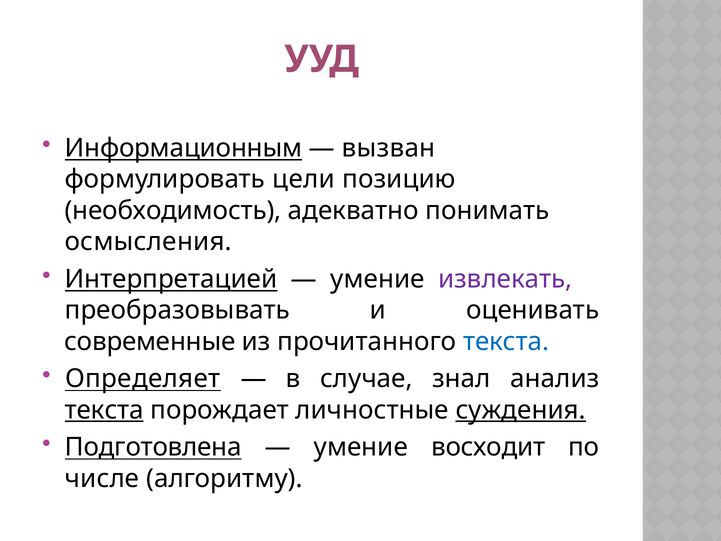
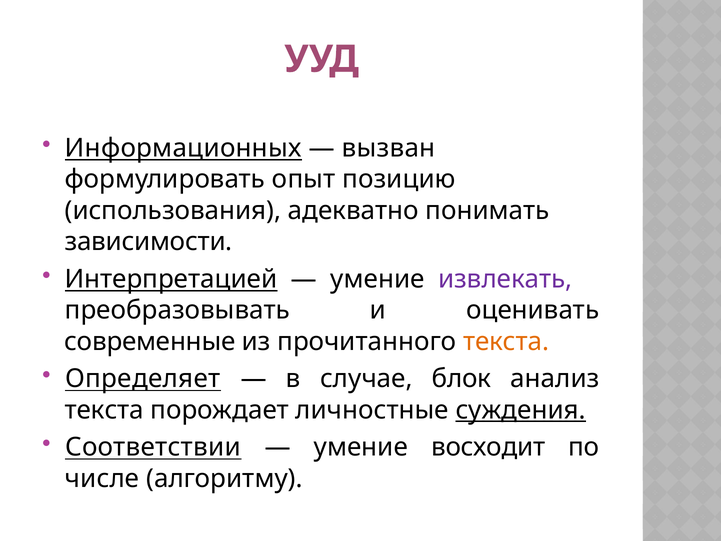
Информационным: Информационным -> Информационных
цели: цели -> опыт
необходимость: необходимость -> использования
осмысления: осмысления -> зависимости
текста at (506, 341) colour: blue -> orange
знал: знал -> блок
текста at (104, 410) underline: present -> none
Подготовлена: Подготовлена -> Соответствии
